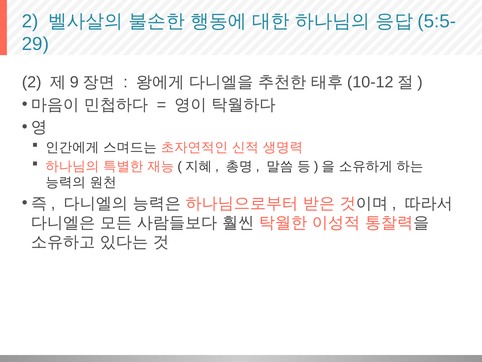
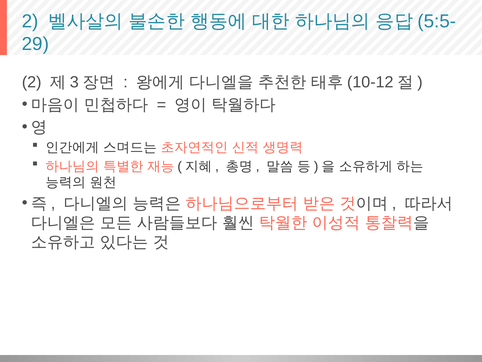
9: 9 -> 3
